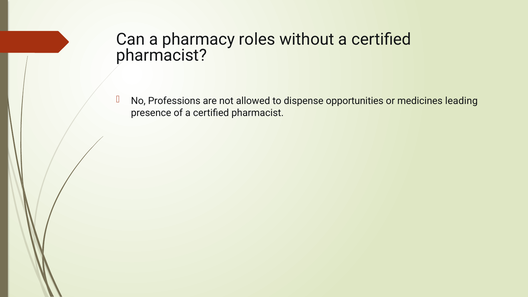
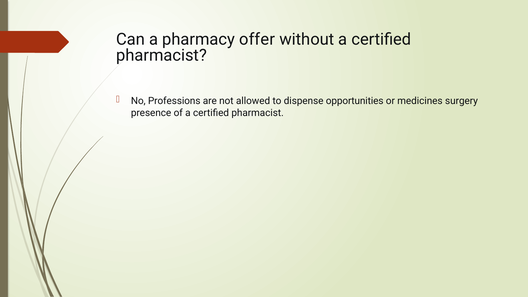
roles: roles -> offer
leading: leading -> surgery
